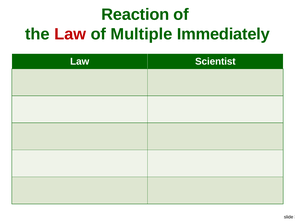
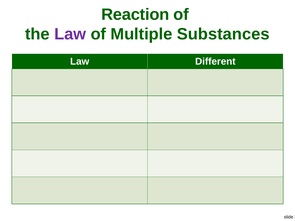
Law at (70, 34) colour: red -> purple
Immediately: Immediately -> Substances
Scientist: Scientist -> Different
